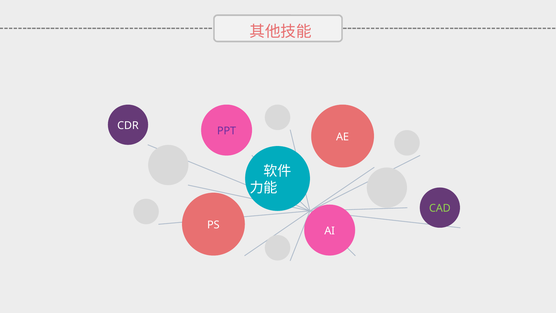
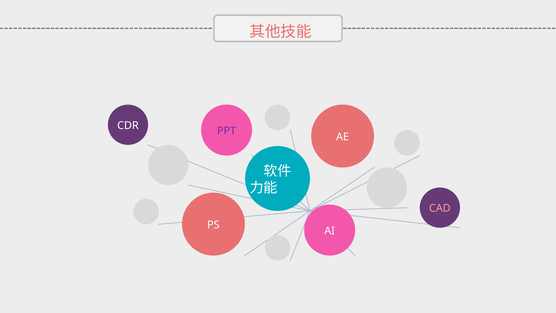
CAD colour: light green -> pink
